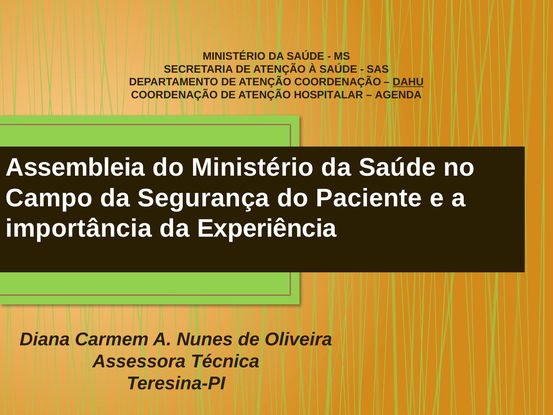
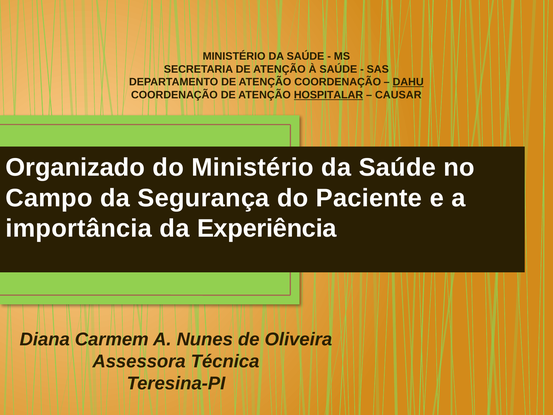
HOSPITALAR underline: none -> present
AGENDA: AGENDA -> CAUSAR
Assembleia: Assembleia -> Organizado
